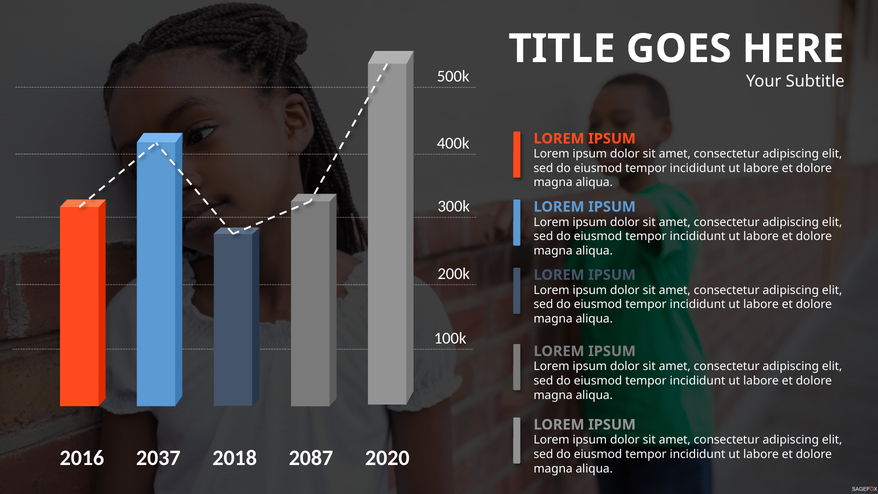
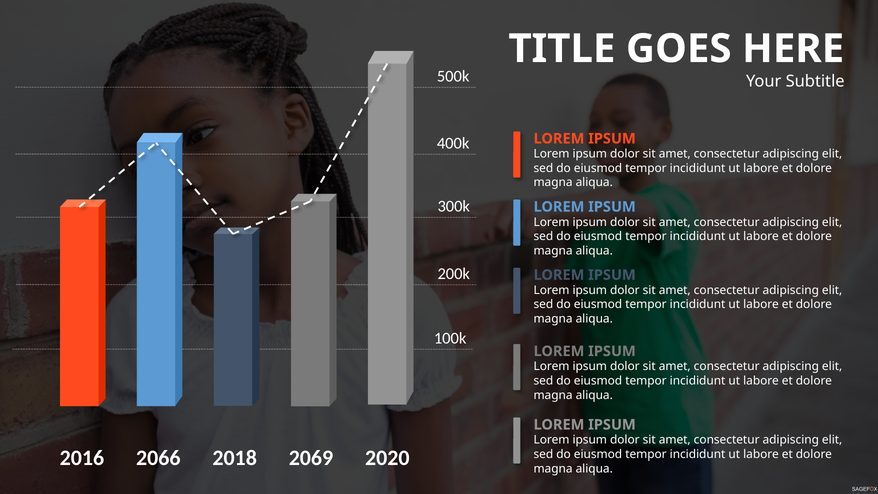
2037: 2037 -> 2066
2087: 2087 -> 2069
